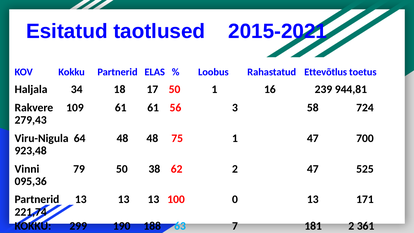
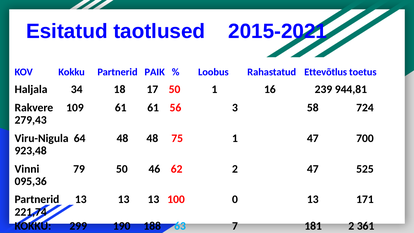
ELAS: ELAS -> PAIK
38: 38 -> 46
